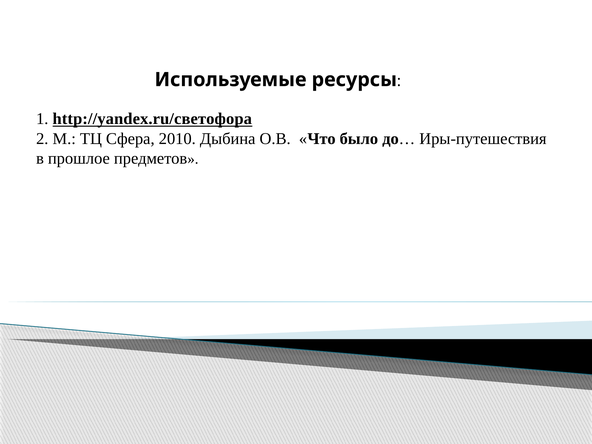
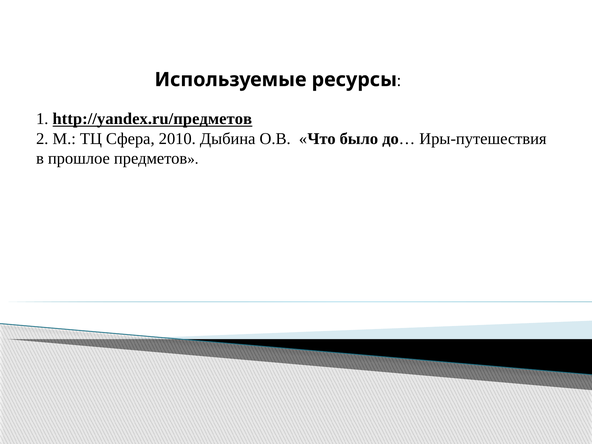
http://yandex.ru/светофора: http://yandex.ru/светофора -> http://yandex.ru/предметов
